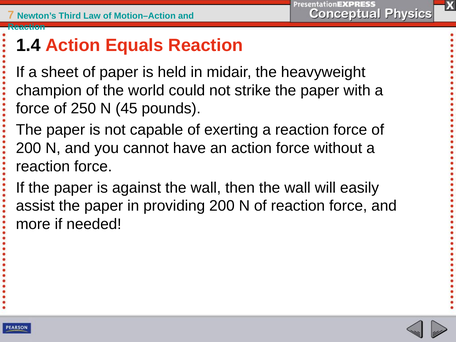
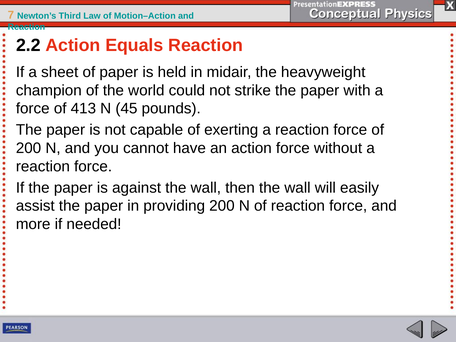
1.4: 1.4 -> 2.2
250: 250 -> 413
